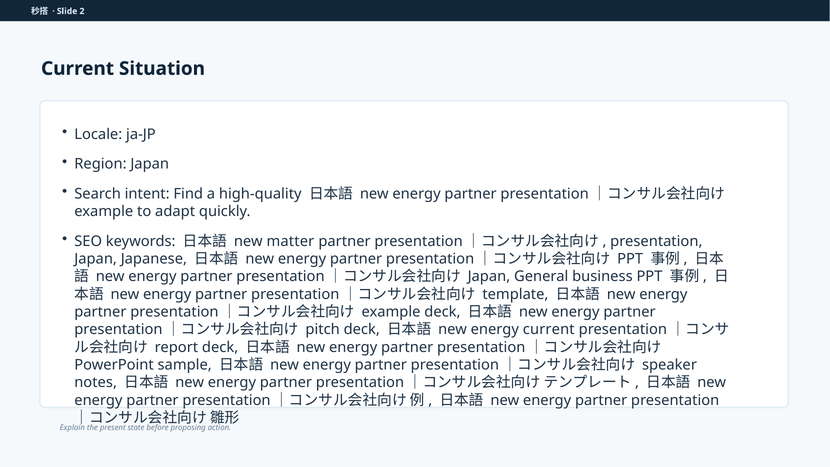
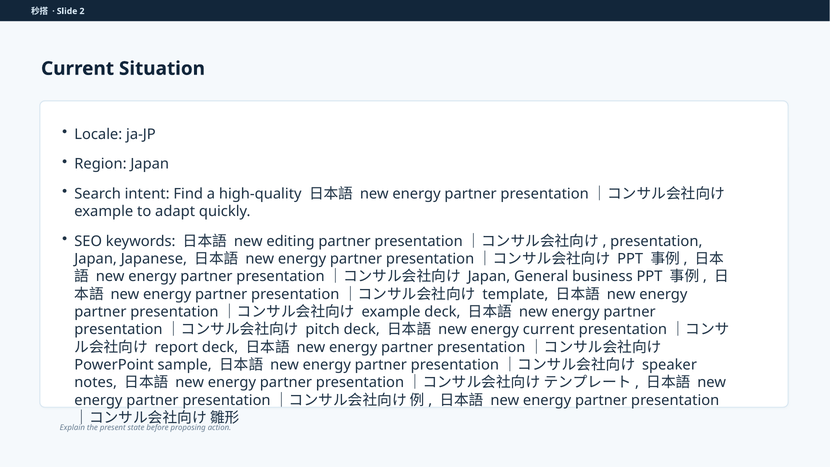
matter: matter -> editing
